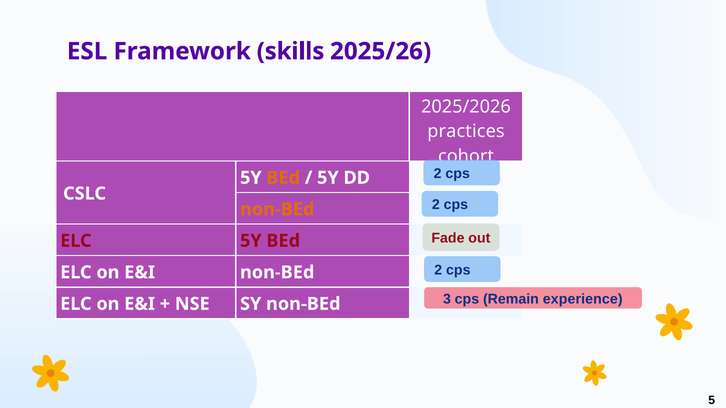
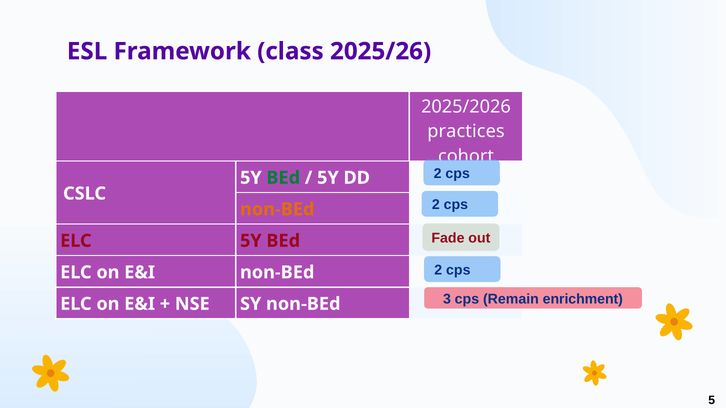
skills: skills -> class
BEd at (283, 178) colour: orange -> green
experience: experience -> enrichment
